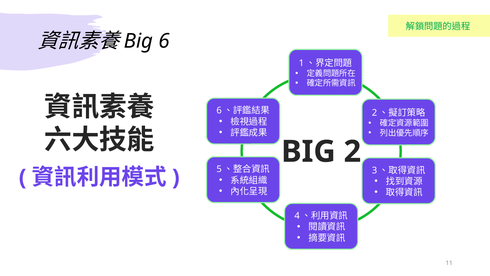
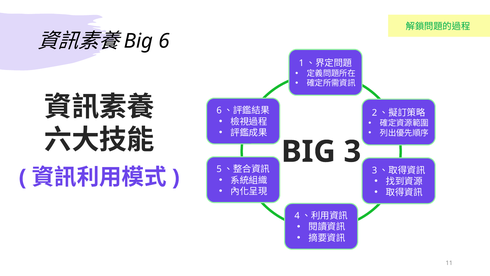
2: 2 -> 3
